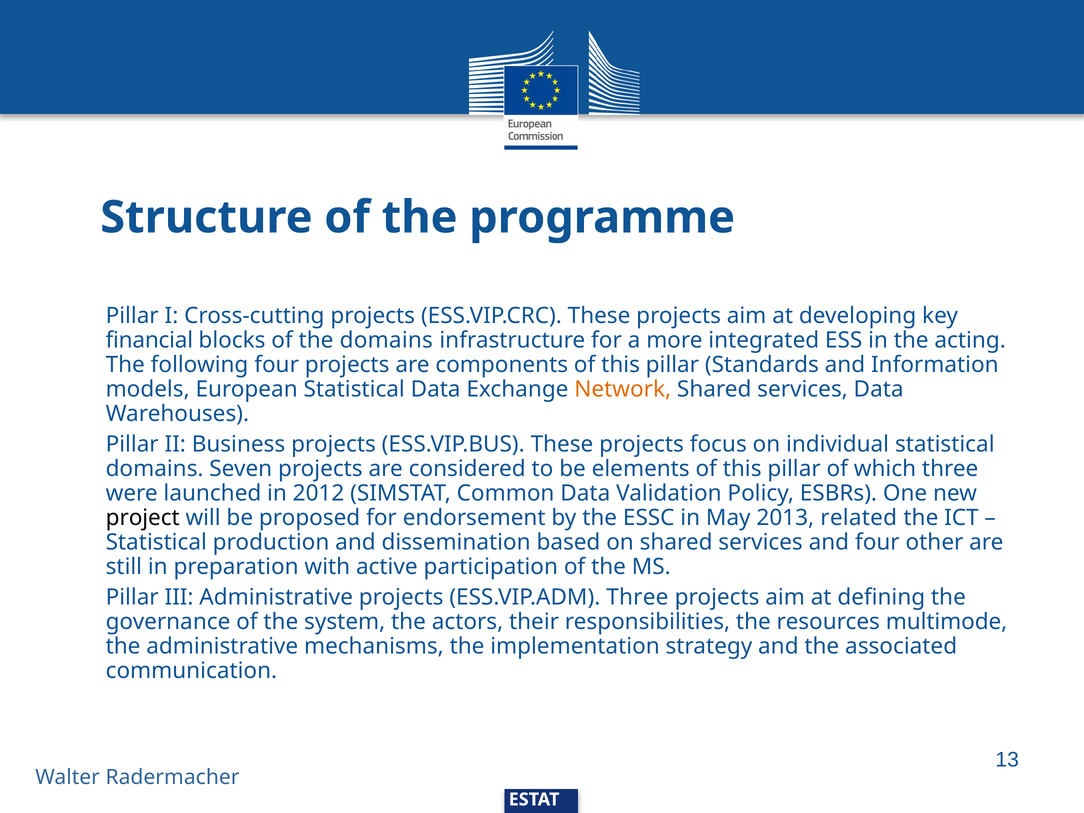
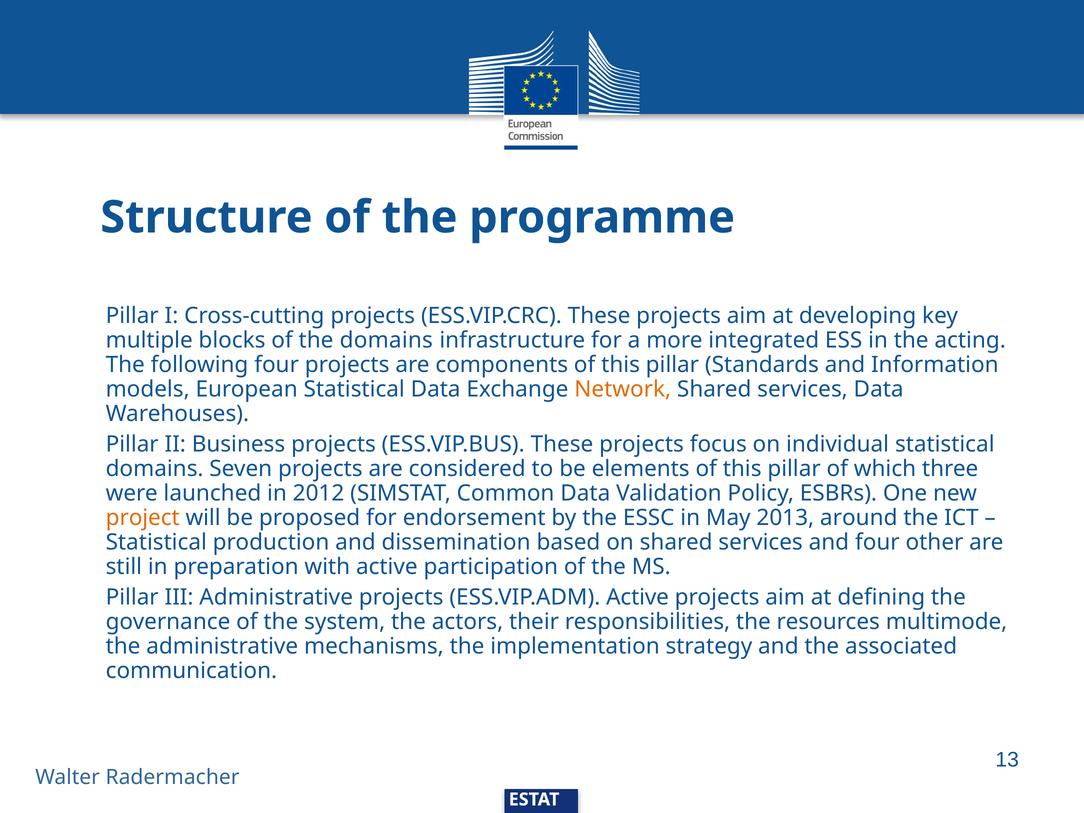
financial: financial -> multiple
project colour: black -> orange
related: related -> around
ESS.VIP.ADM Three: Three -> Active
